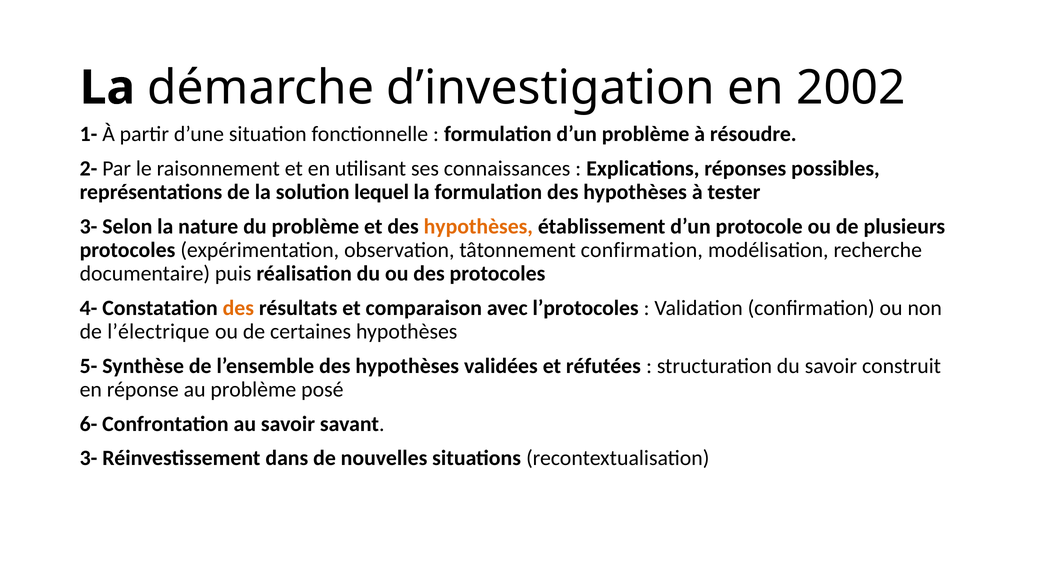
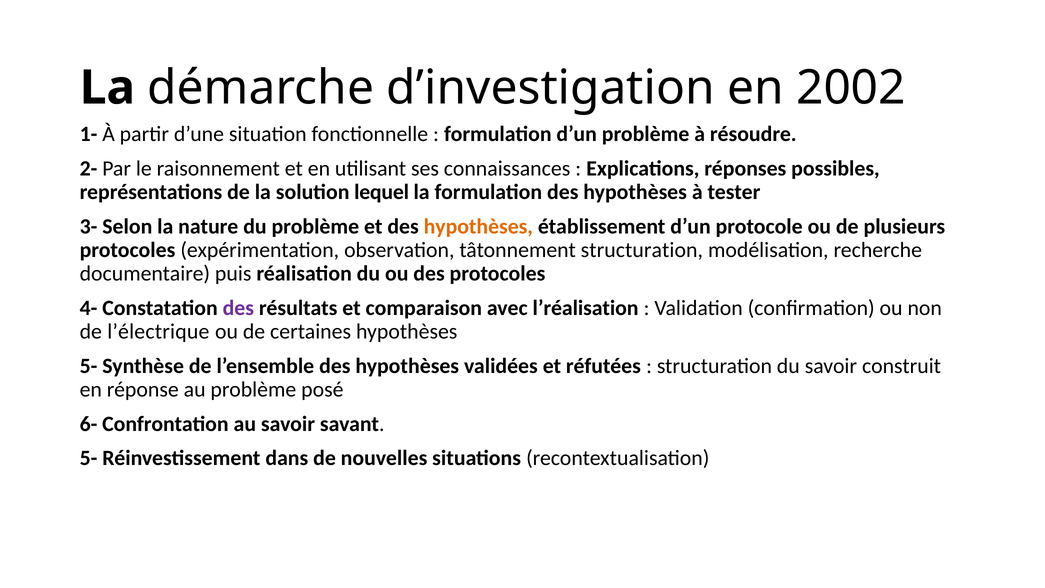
tâtonnement confirmation: confirmation -> structuration
des at (238, 308) colour: orange -> purple
l’protocoles: l’protocoles -> l’réalisation
3- at (89, 458): 3- -> 5-
